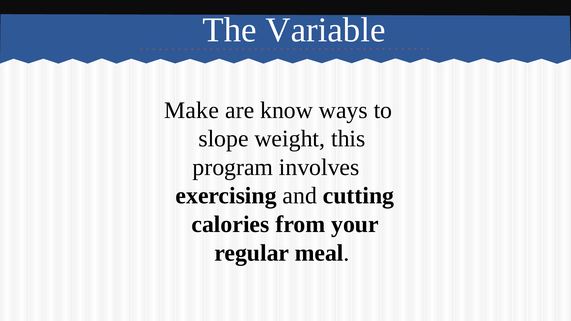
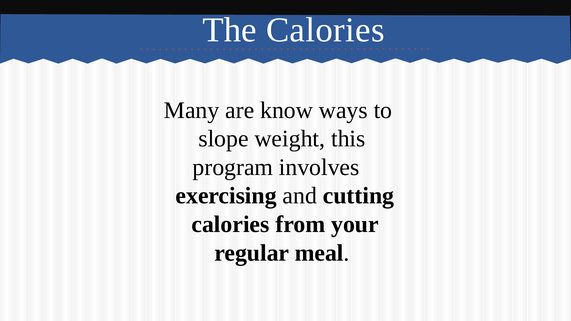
The Variable: Variable -> Calories
Make: Make -> Many
